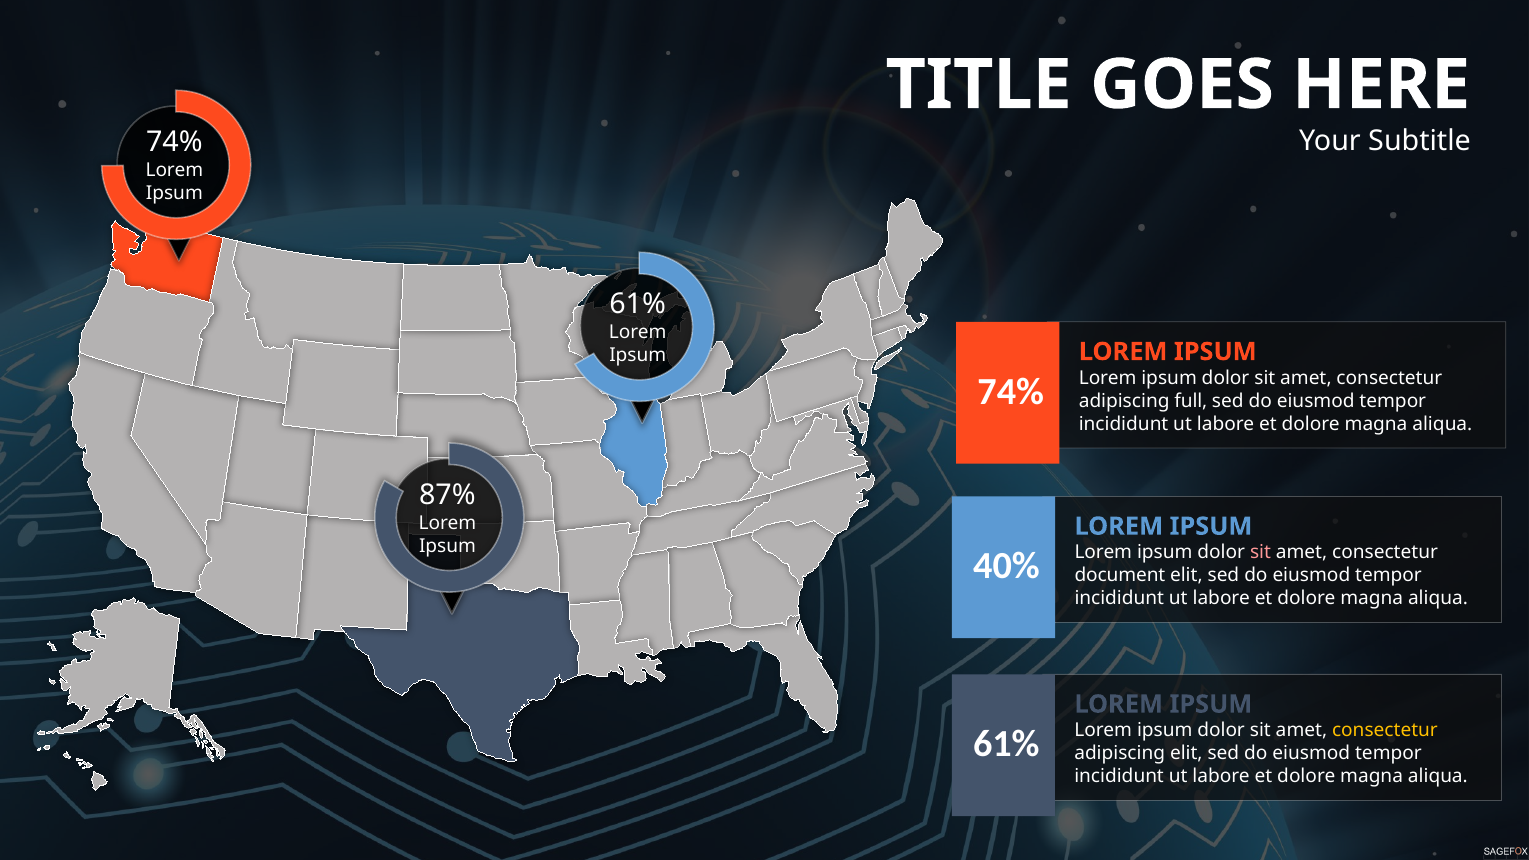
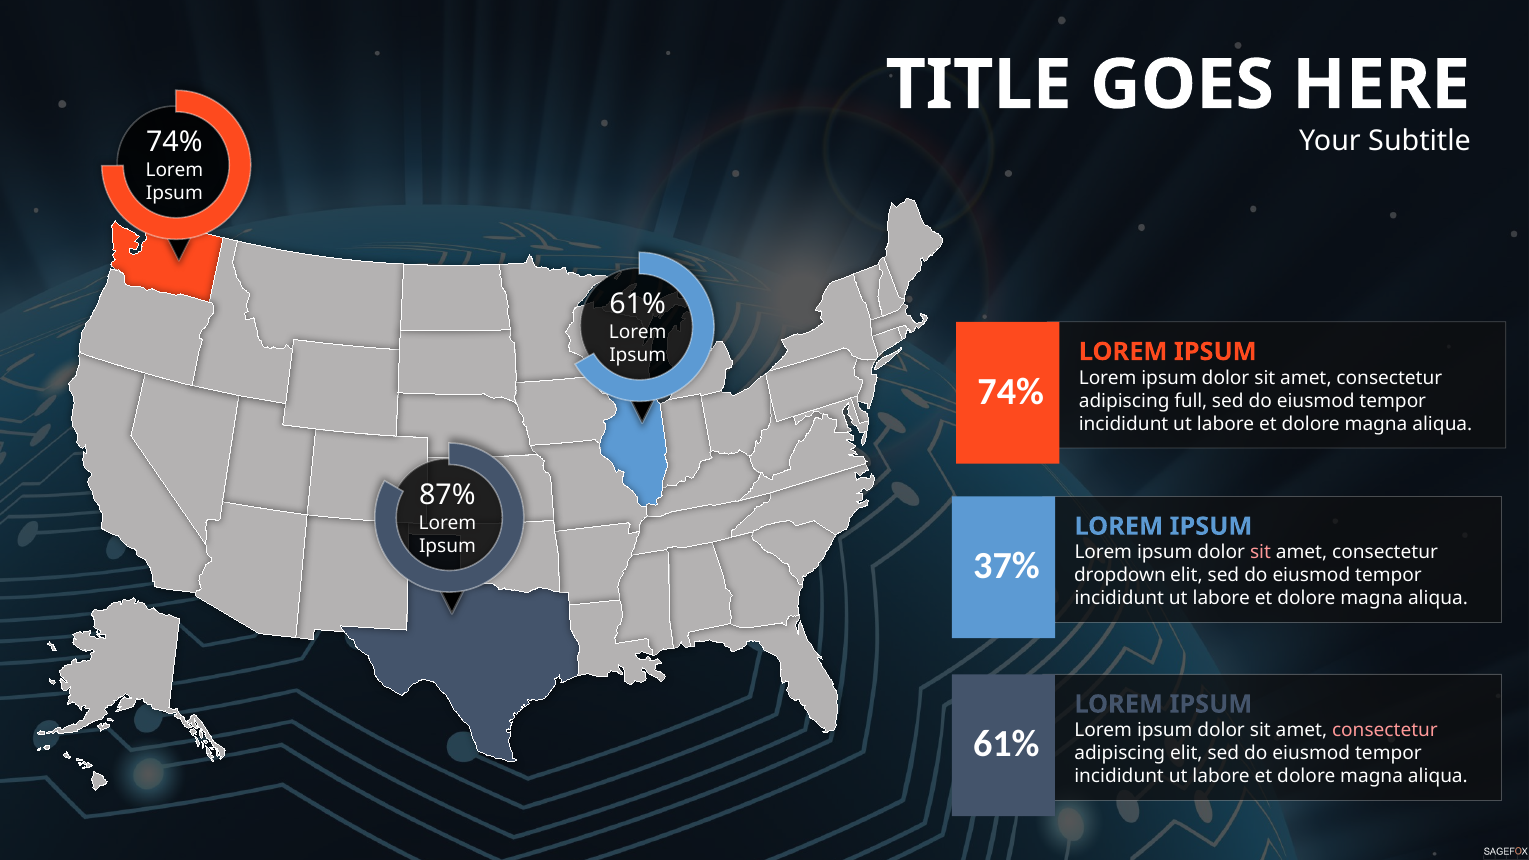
40%: 40% -> 37%
document: document -> dropdown
consectetur at (1385, 731) colour: yellow -> pink
